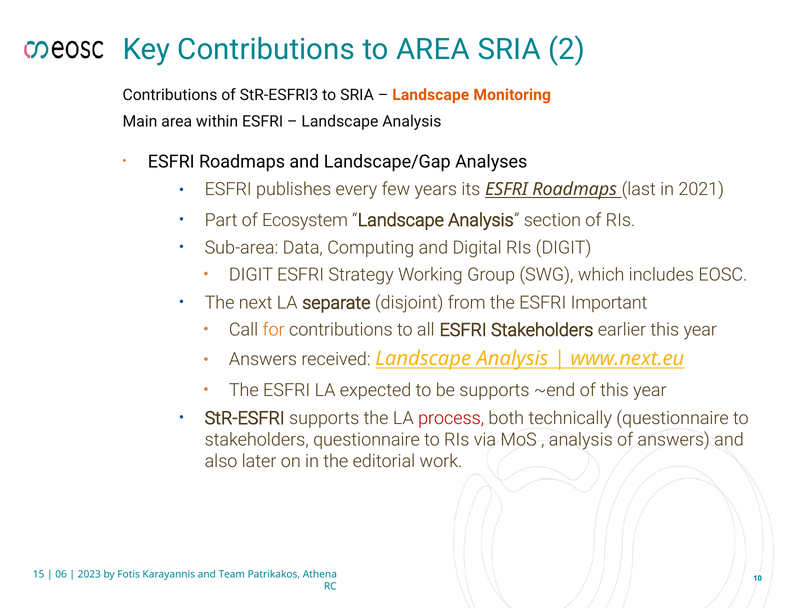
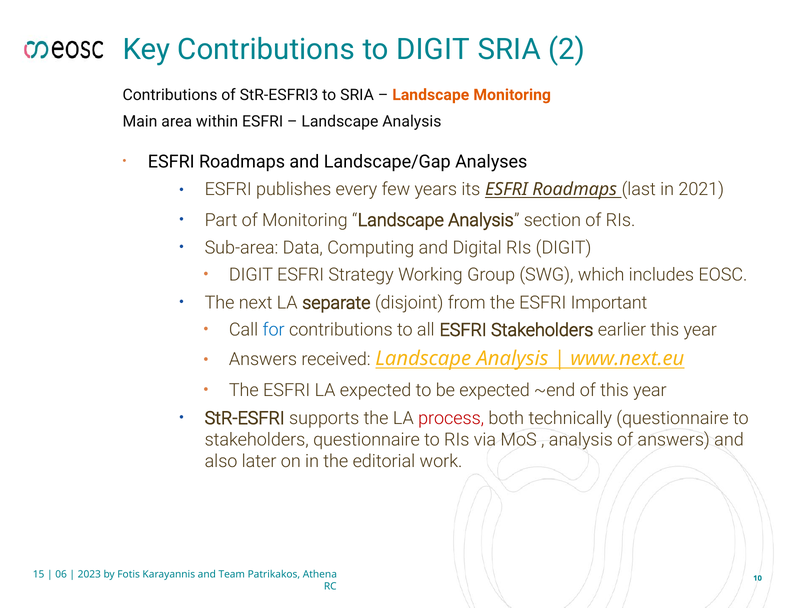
to AREA: AREA -> DIGIT
of Ecosystem: Ecosystem -> Monitoring
for colour: orange -> blue
be supports: supports -> expected
